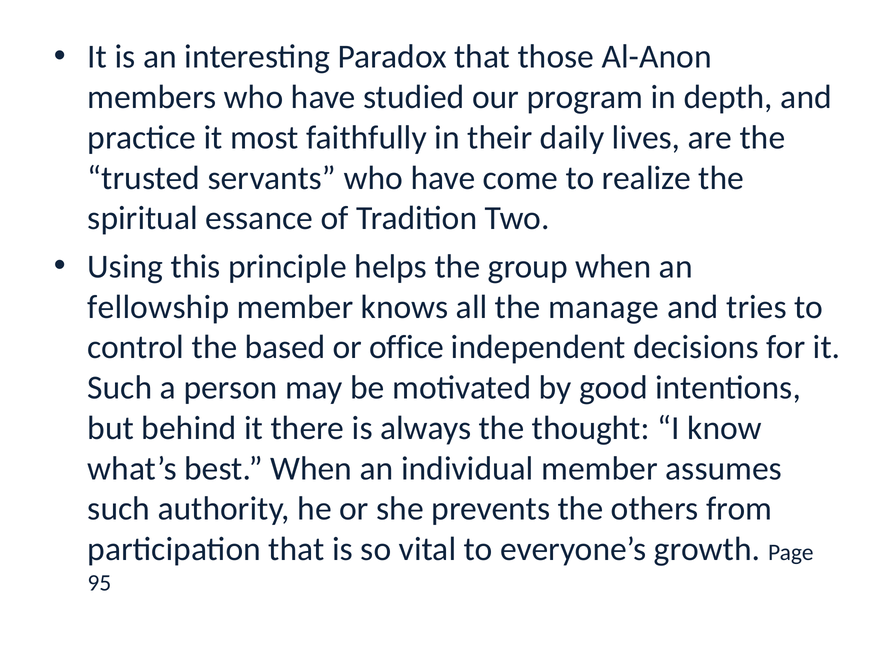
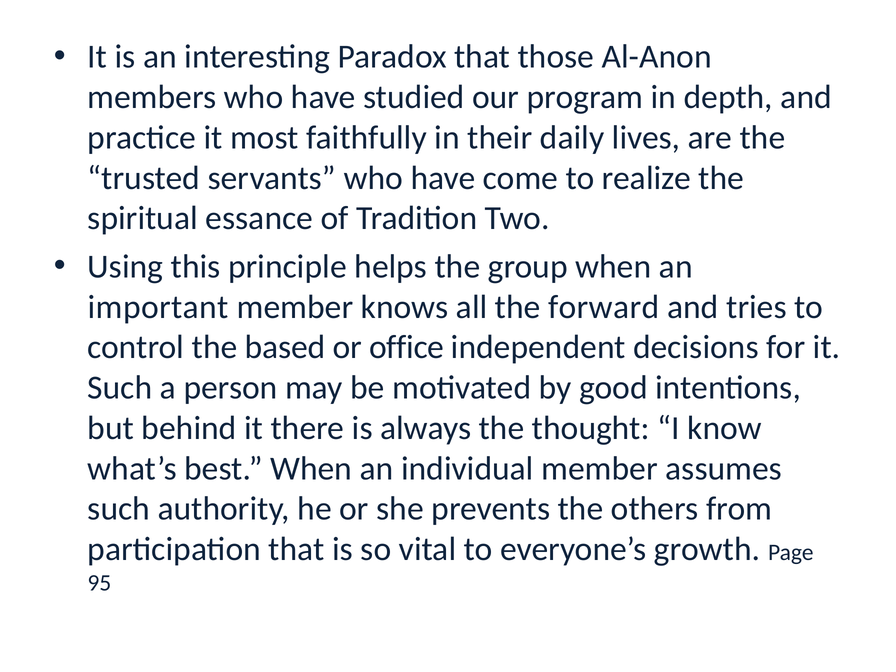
fellowship: fellowship -> important
manage: manage -> forward
